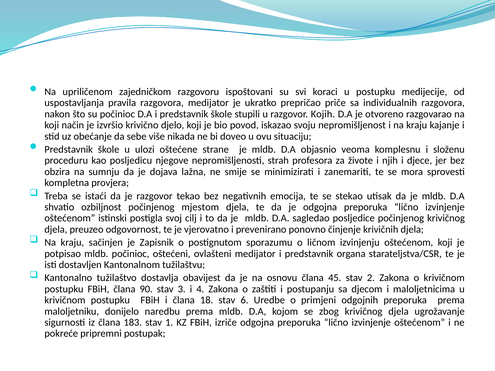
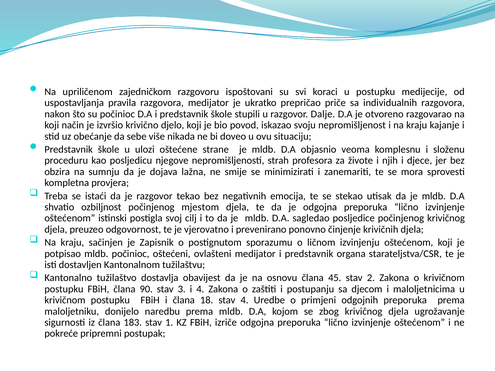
Kojih: Kojih -> Dalje
stav 6: 6 -> 4
